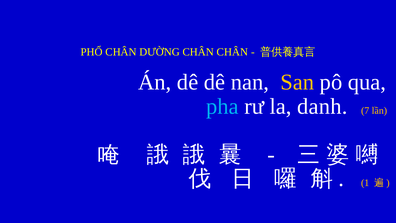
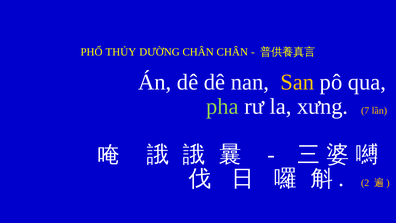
PHỔ CHÂN: CHÂN -> THỦY
pha colour: light blue -> light green
danh: danh -> xưng
1: 1 -> 2
